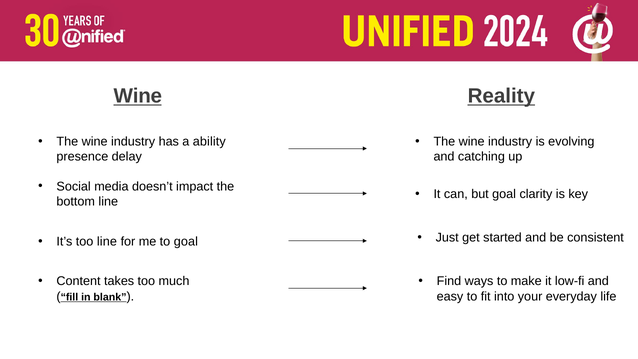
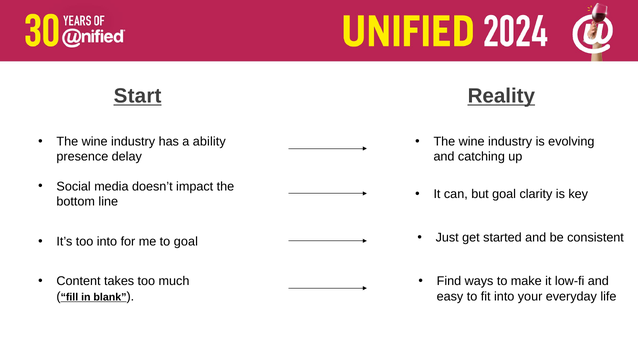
Wine at (138, 96): Wine -> Start
too line: line -> into
